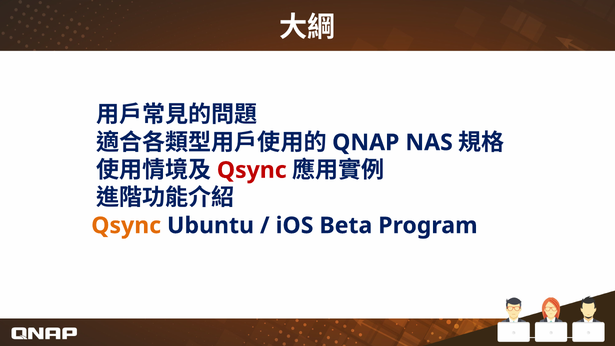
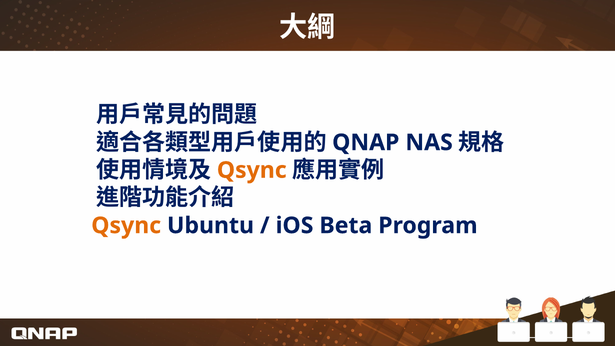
Qsync at (252, 170) colour: red -> orange
